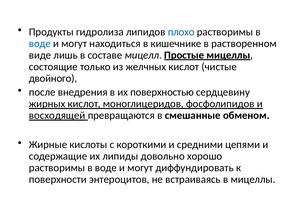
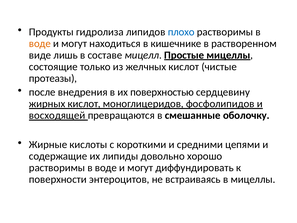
воде at (40, 43) colour: blue -> orange
двойного: двойного -> протеазы
обменом: обменом -> оболочку
